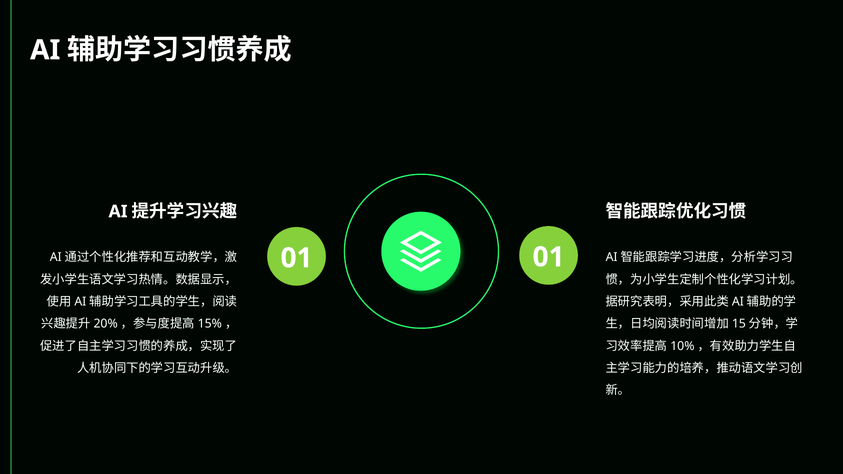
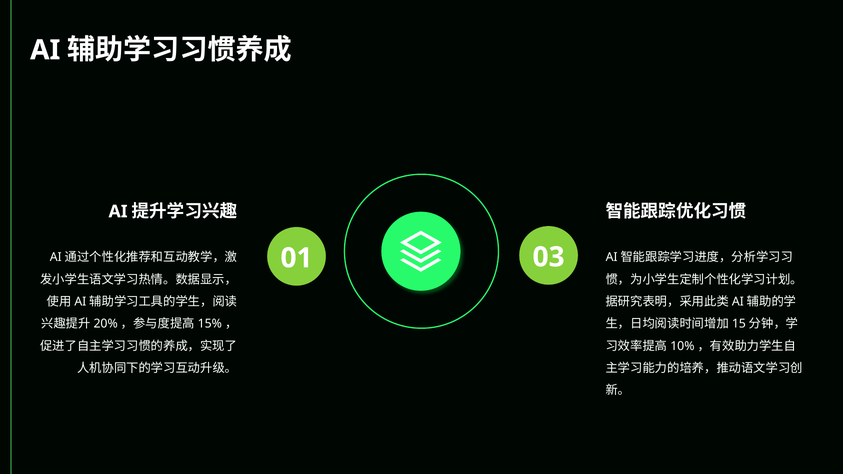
01 01: 01 -> 03
